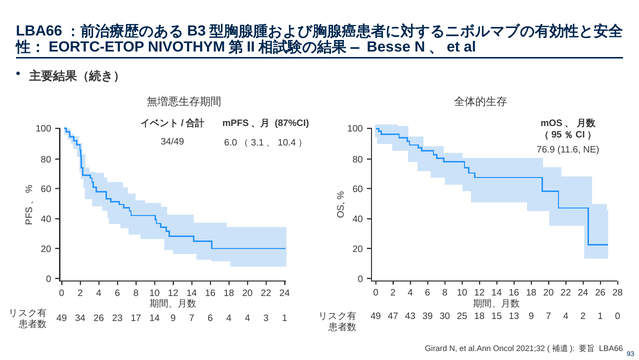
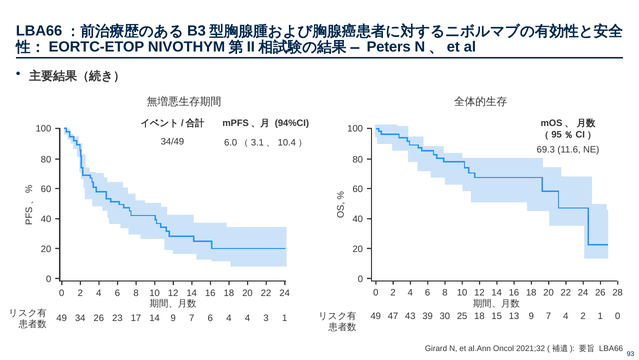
Besse: Besse -> Peters
87%CI: 87%CI -> 94%CI
76.9: 76.9 -> 69.3
